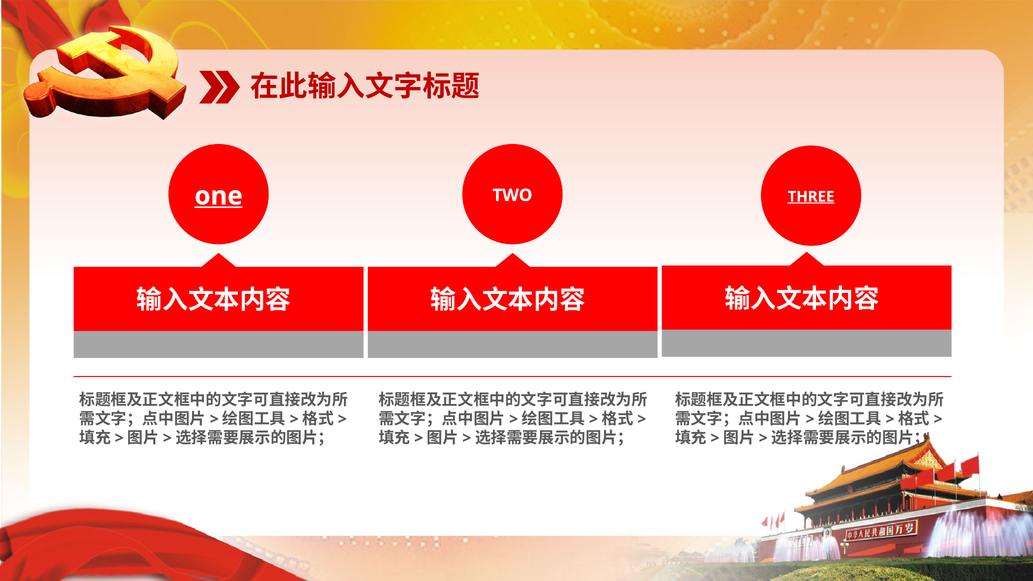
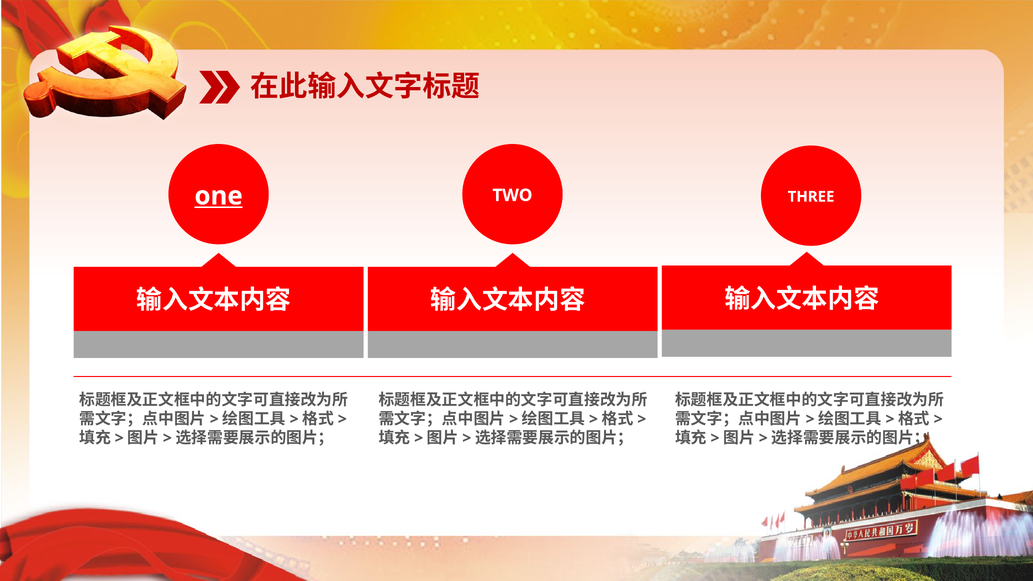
THREE underline: present -> none
